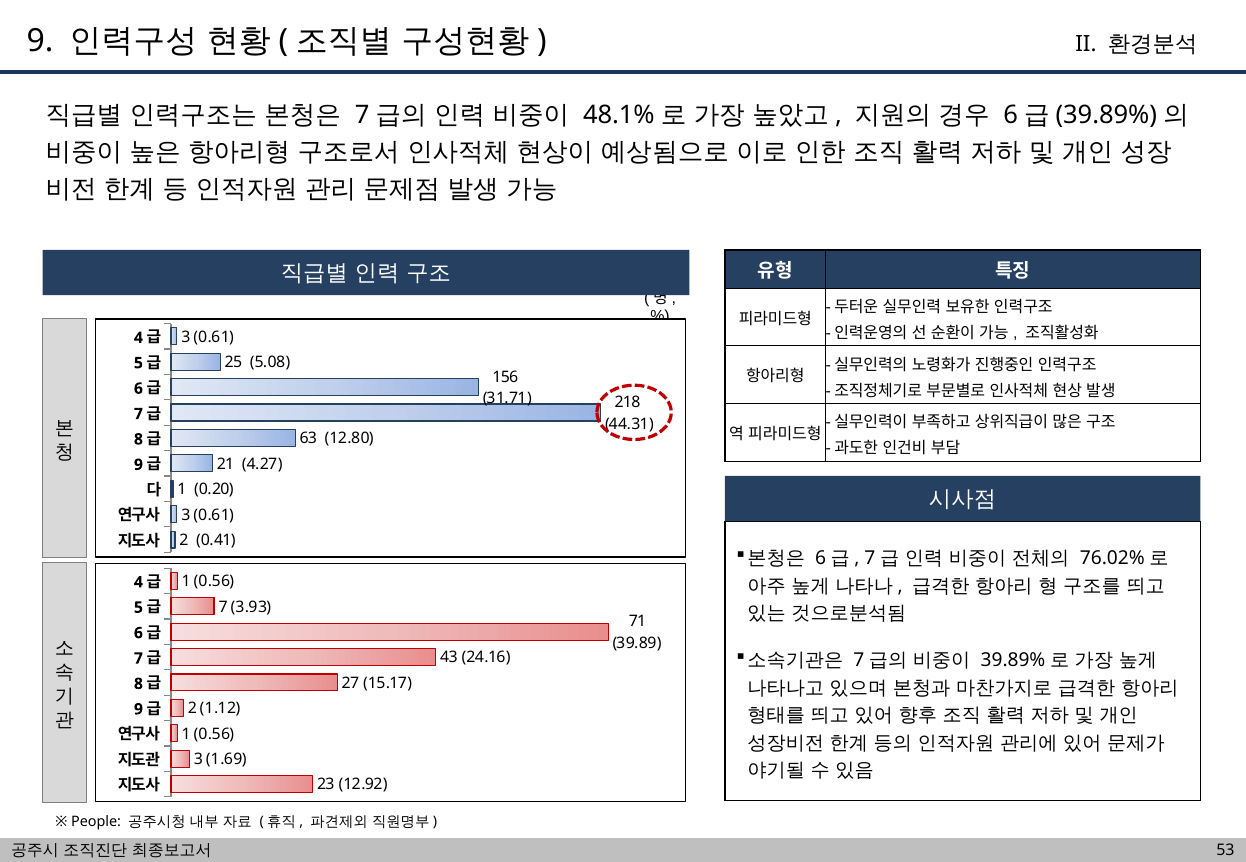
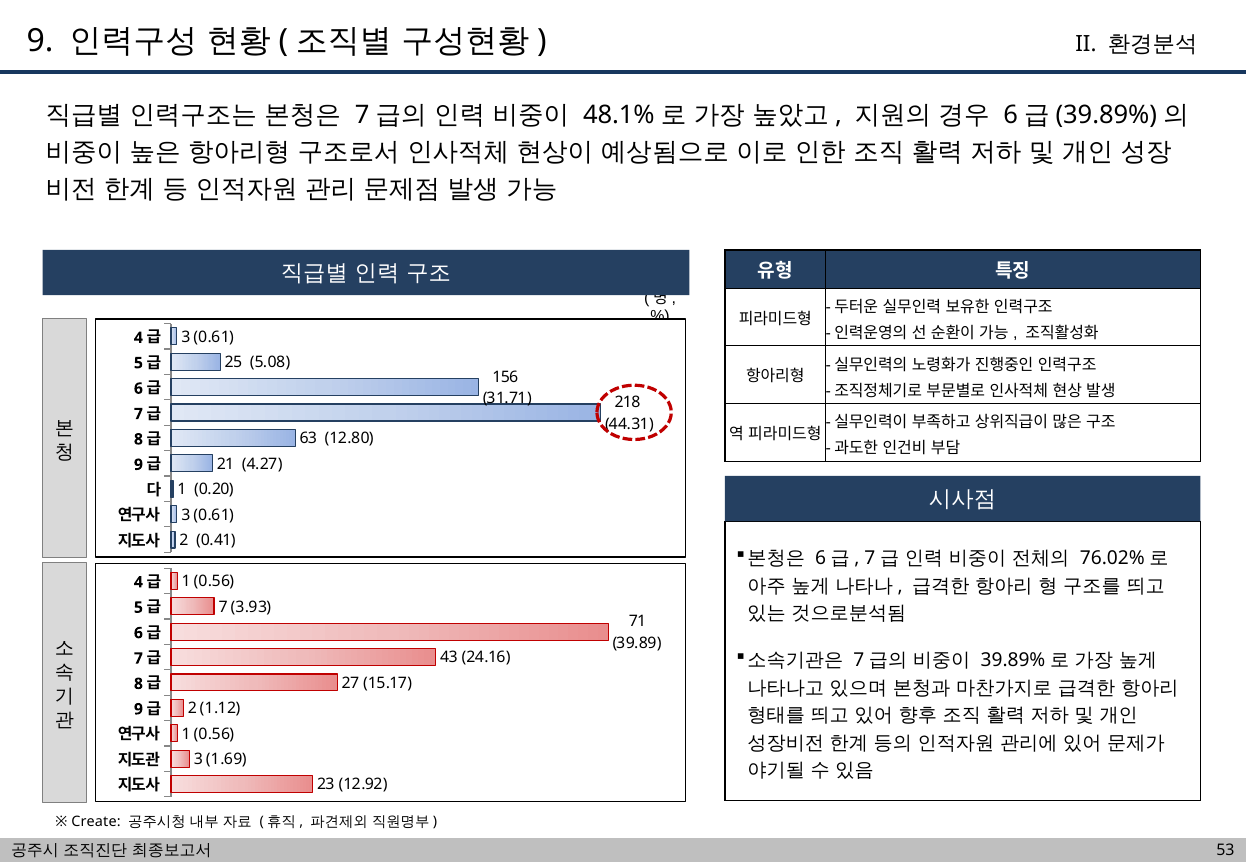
People: People -> Create
